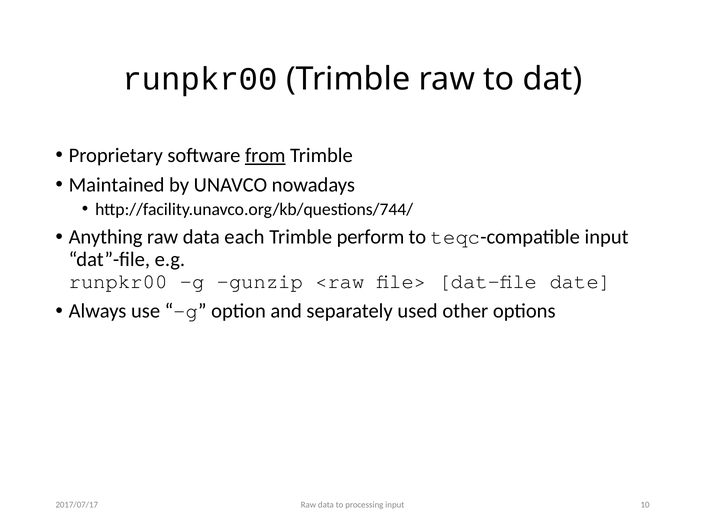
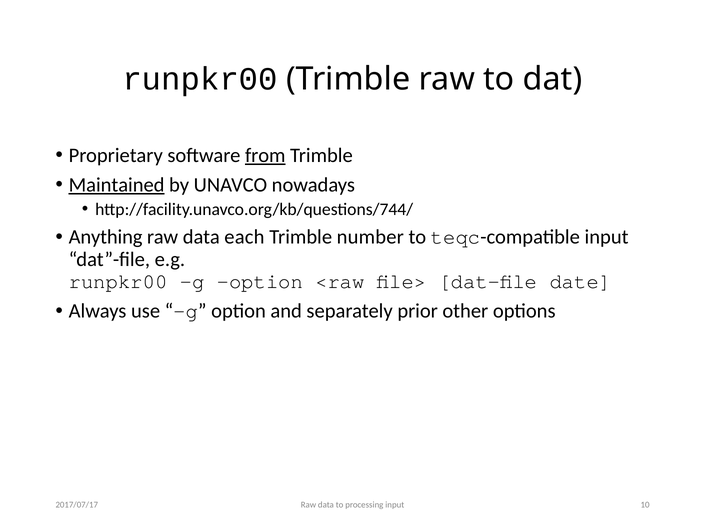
Maintained underline: none -> present
perform: perform -> number
runpkr00 g gunzip: gunzip -> option
used: used -> prior
